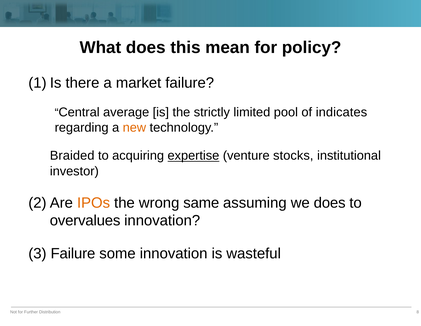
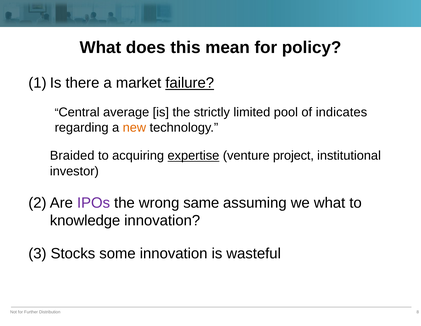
failure at (190, 83) underline: none -> present
stocks: stocks -> project
IPOs colour: orange -> purple
we does: does -> what
overvalues: overvalues -> knowledge
3 Failure: Failure -> Stocks
